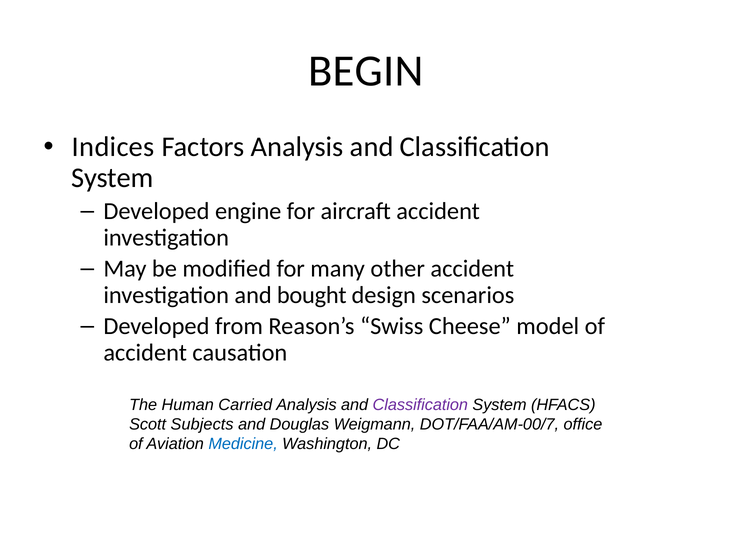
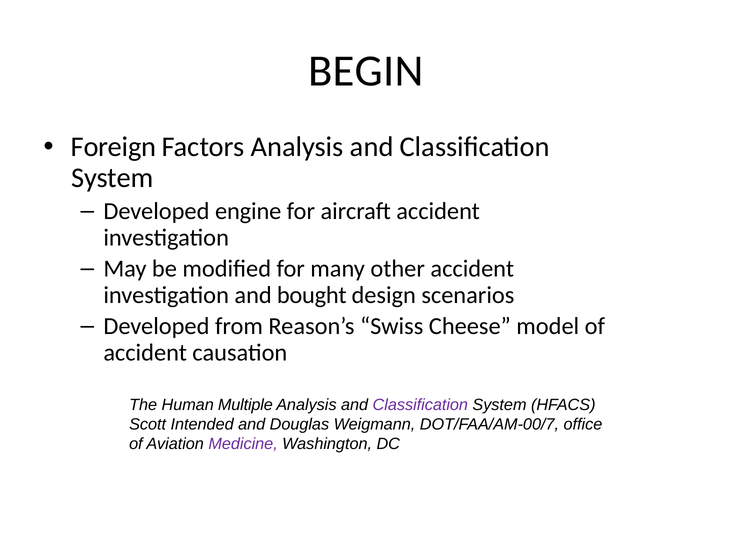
Indices: Indices -> Foreign
Carried: Carried -> Multiple
Subjects: Subjects -> Intended
Medicine colour: blue -> purple
